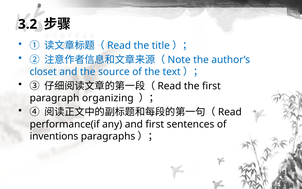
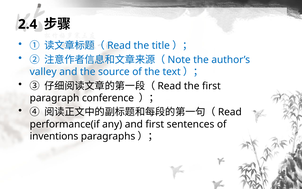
3.2: 3.2 -> 2.4
closet: closet -> valley
organizing: organizing -> conference
